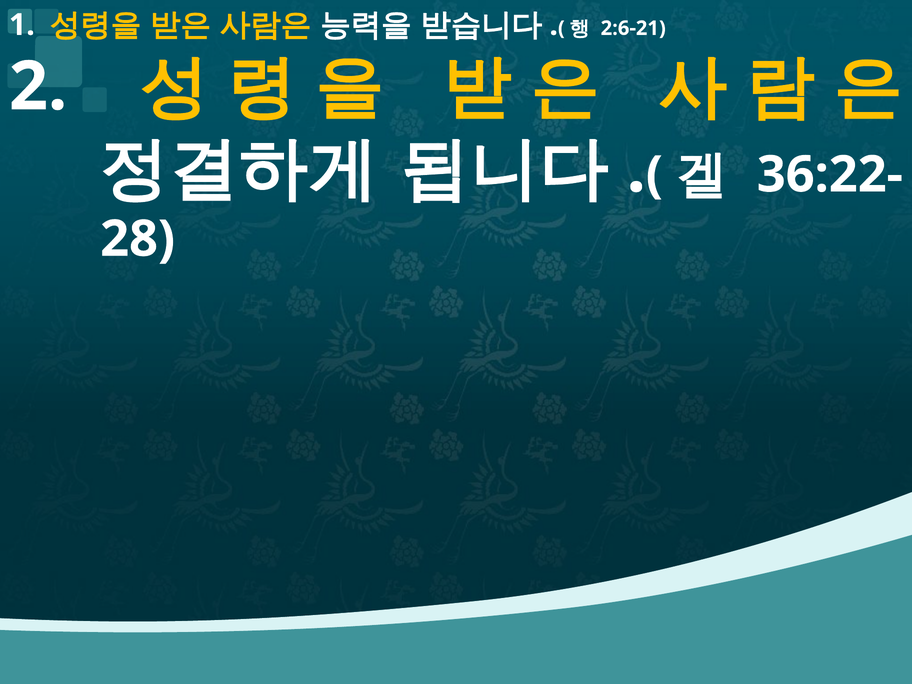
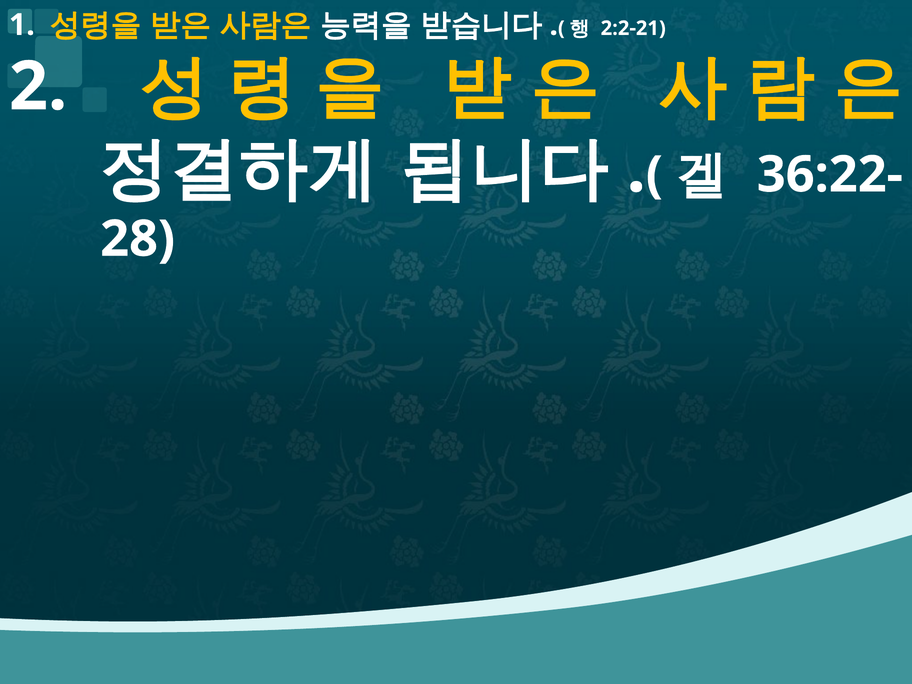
2:6-21: 2:6-21 -> 2:2-21
